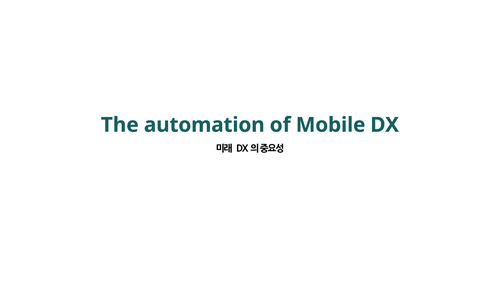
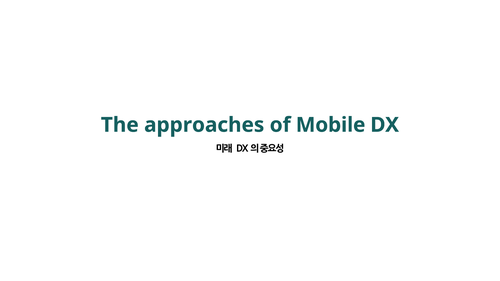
automation: automation -> approaches
